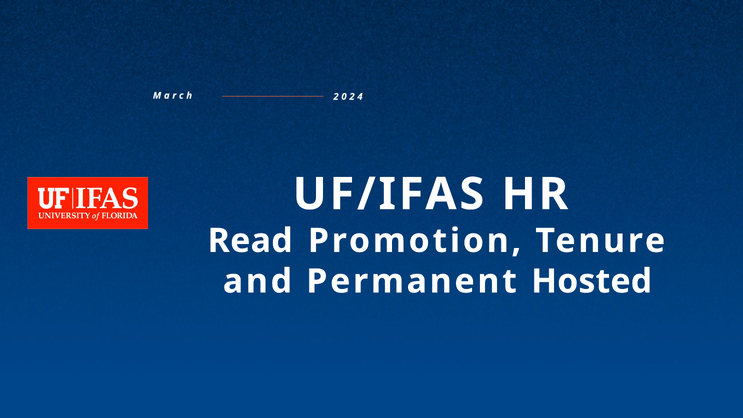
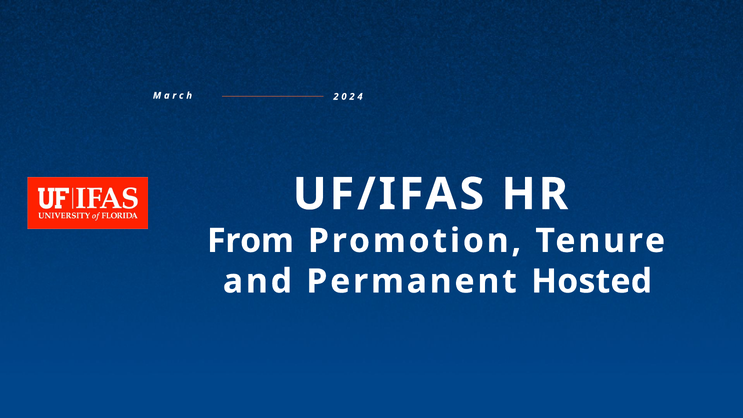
Read: Read -> From
